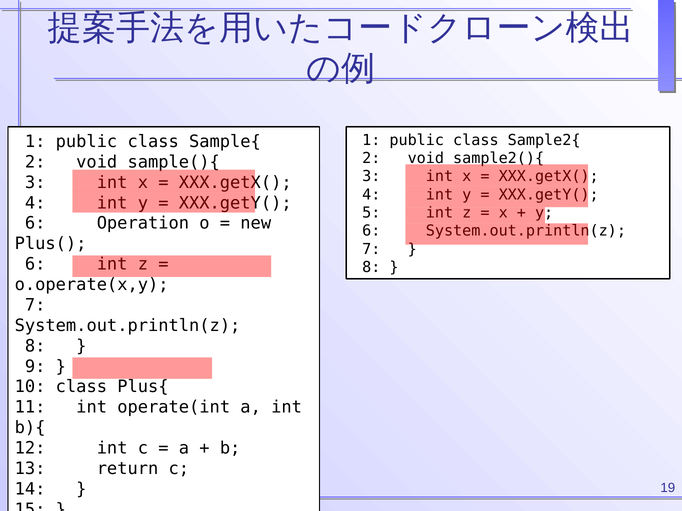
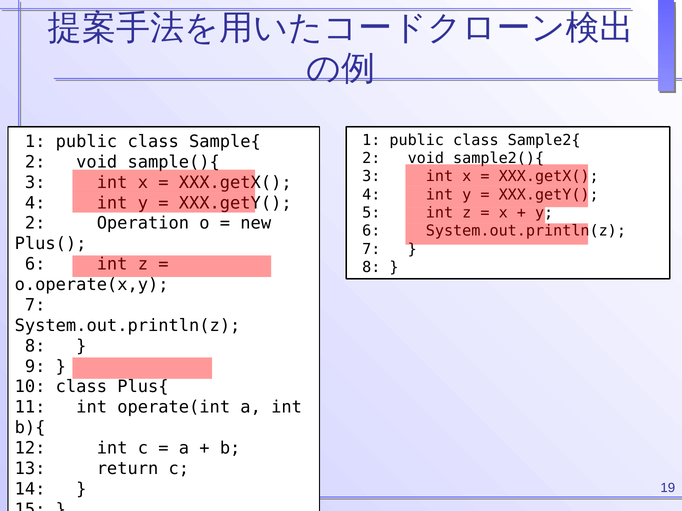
6 at (35, 224): 6 -> 2
